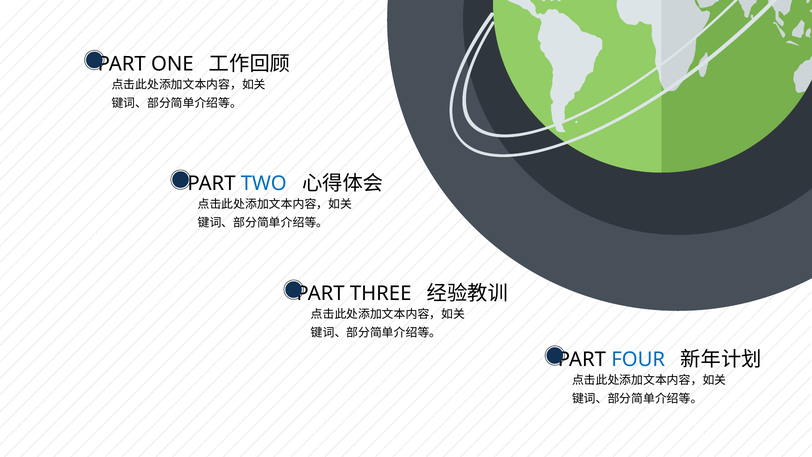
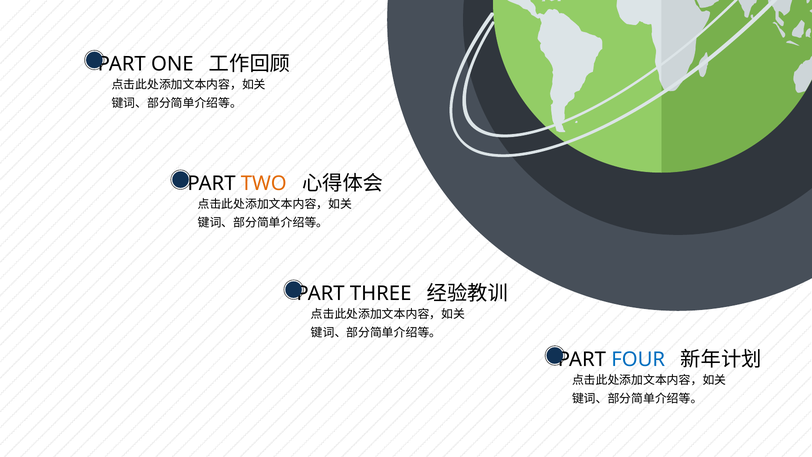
TWO colour: blue -> orange
